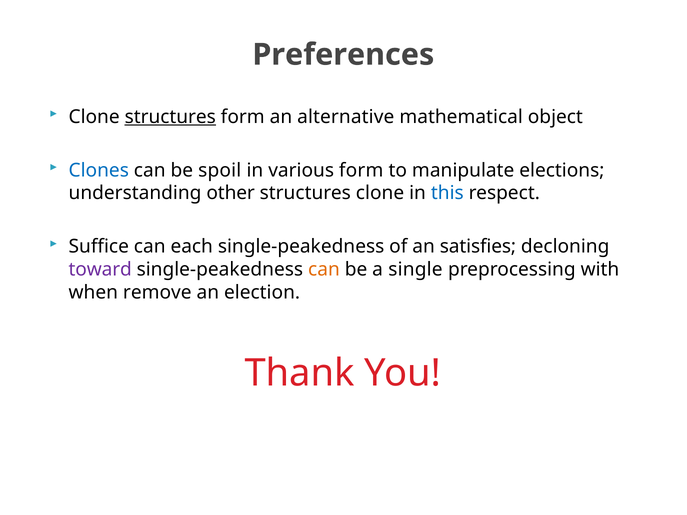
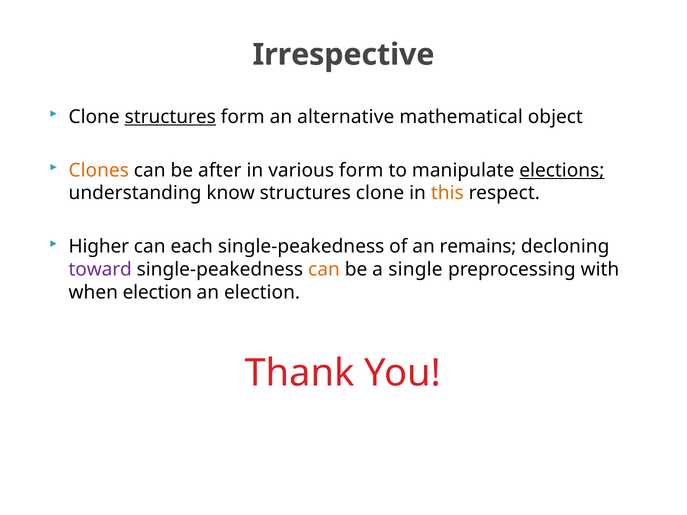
Preferences: Preferences -> Irrespective
Clones colour: blue -> orange
spoil: spoil -> after
elections underline: none -> present
other: other -> know
this colour: blue -> orange
Suffice: Suffice -> Higher
satisfies: satisfies -> remains
when remove: remove -> election
